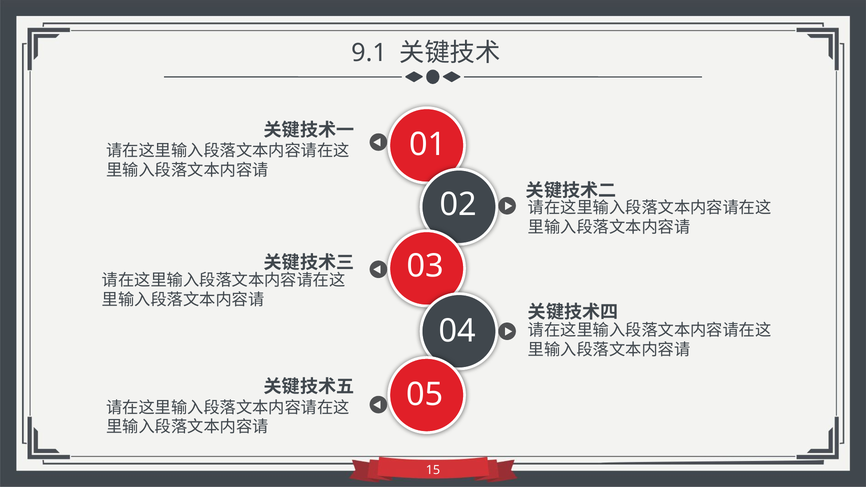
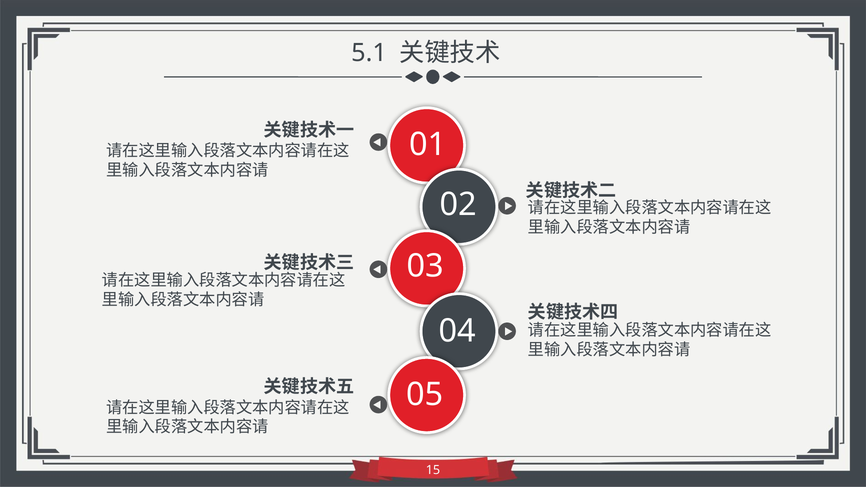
9.1: 9.1 -> 5.1
